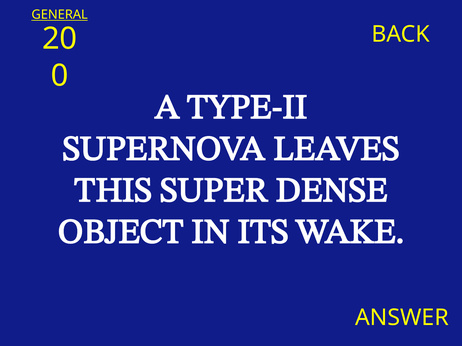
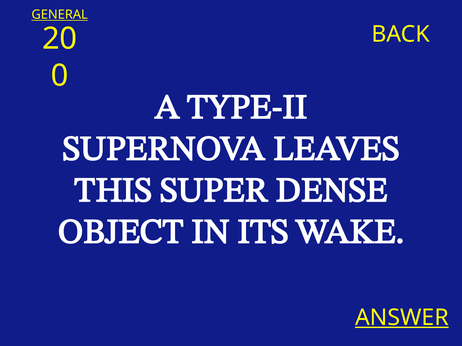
ANSWER underline: none -> present
